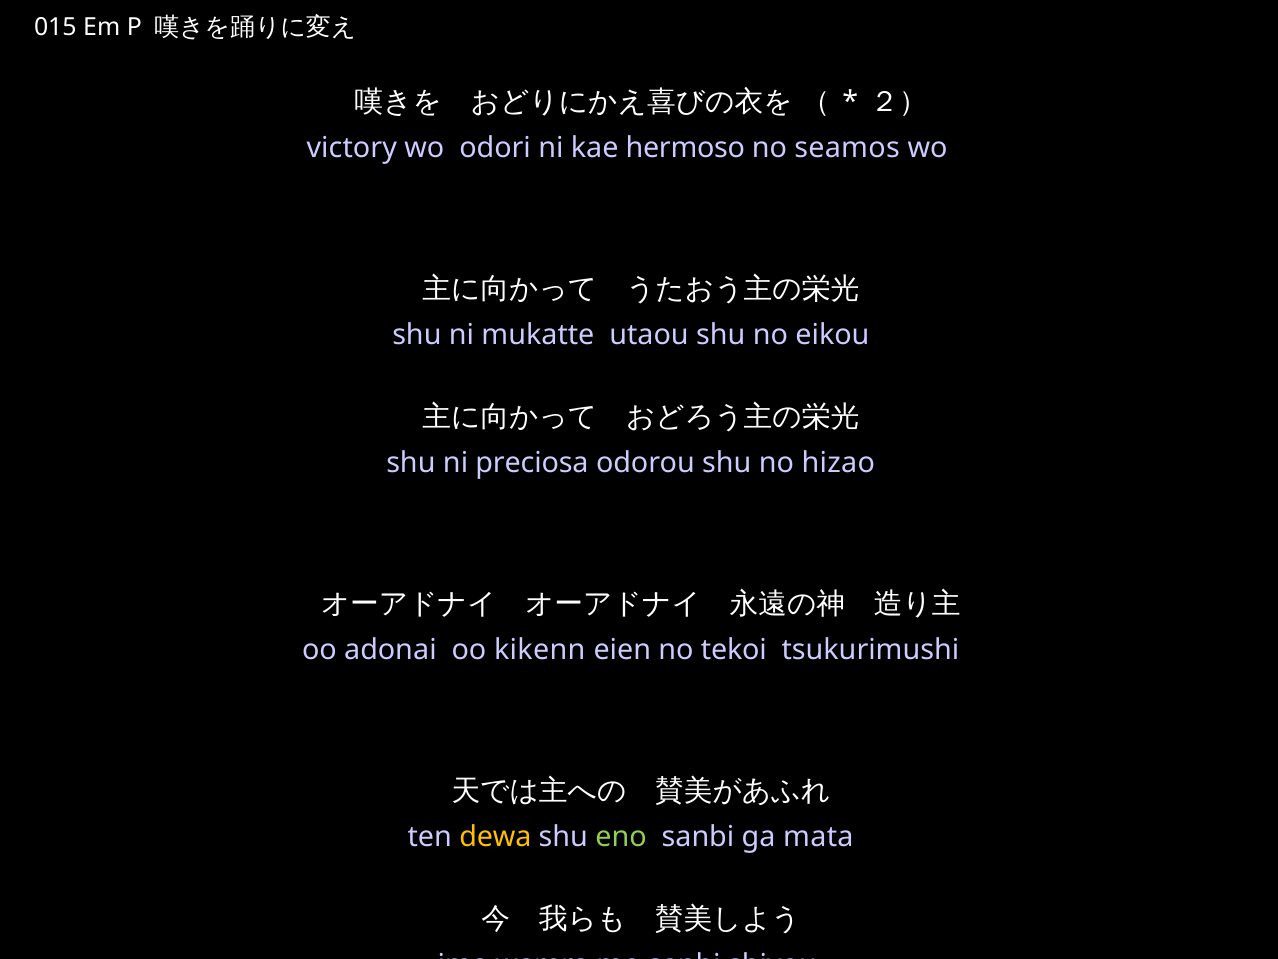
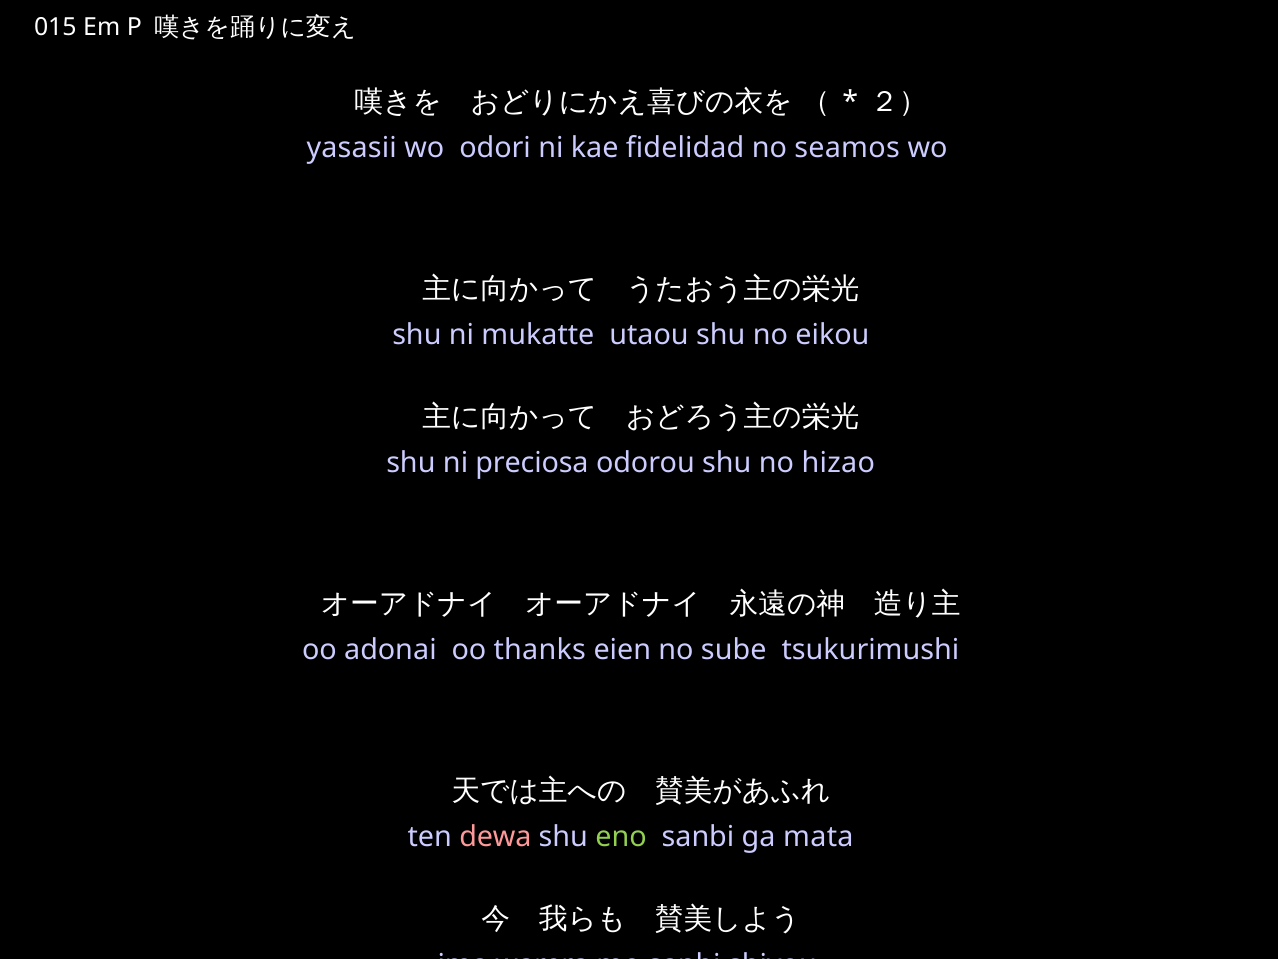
victory: victory -> yasasii
hermoso: hermoso -> fidelidad
kikenn: kikenn -> thanks
tekoi: tekoi -> sube
dewa colour: yellow -> pink
